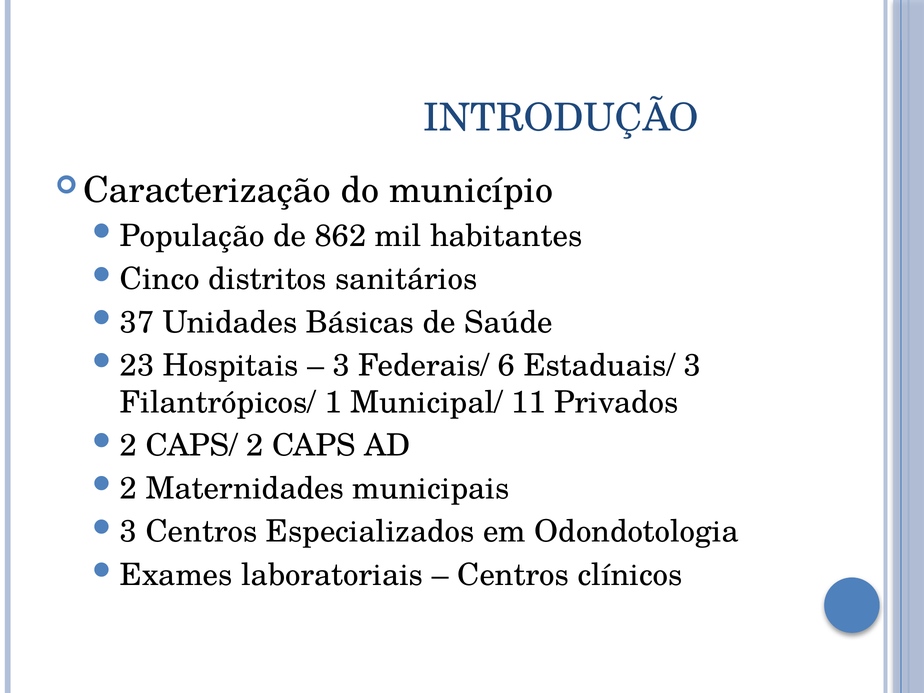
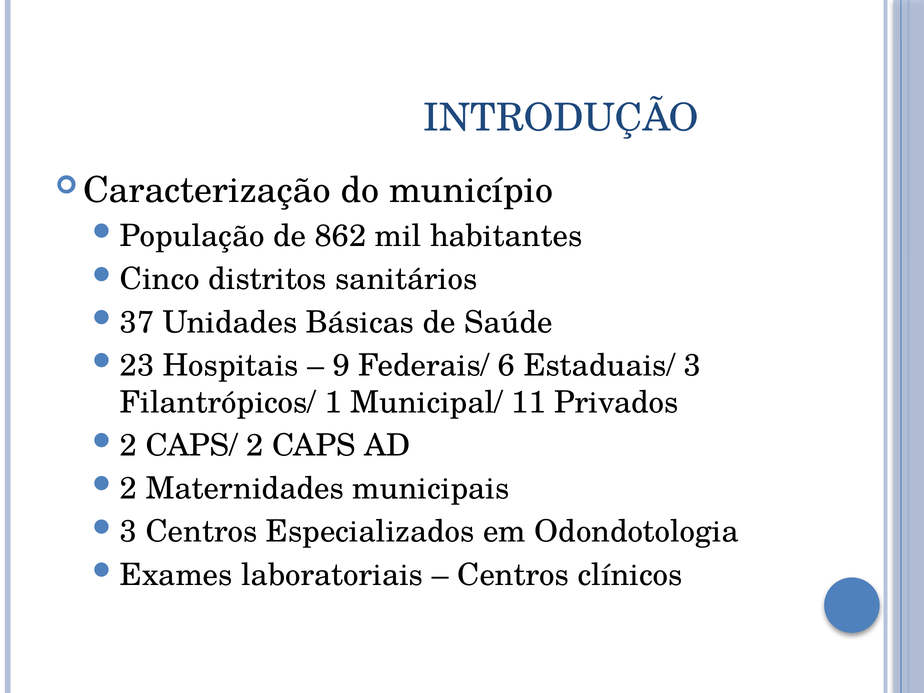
3 at (341, 366): 3 -> 9
